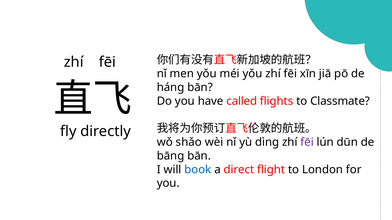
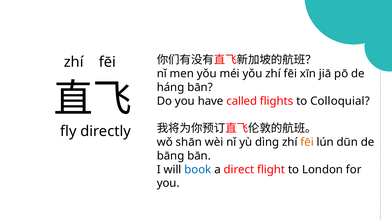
Classmate: Classmate -> Colloquial
shǎo: shǎo -> shān
fēi at (307, 142) colour: purple -> orange
